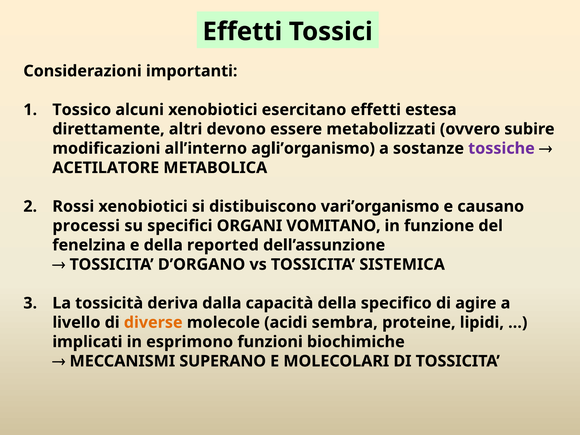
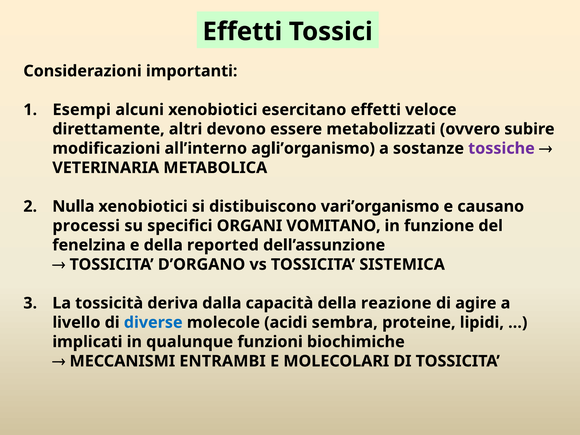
Tossico: Tossico -> Esempi
estesa: estesa -> veloce
ACETILATORE: ACETILATORE -> VETERINARIA
Rossi: Rossi -> Nulla
specifico: specifico -> reazione
diverse colour: orange -> blue
esprimono: esprimono -> qualunque
SUPERANO: SUPERANO -> ENTRAMBI
